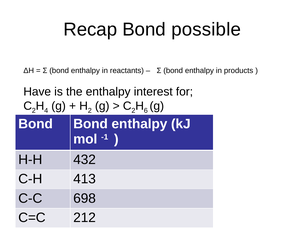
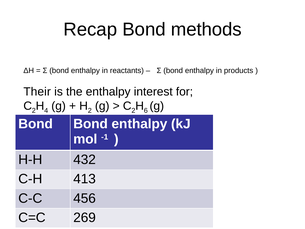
possible: possible -> methods
Have: Have -> Their
698: 698 -> 456
212: 212 -> 269
